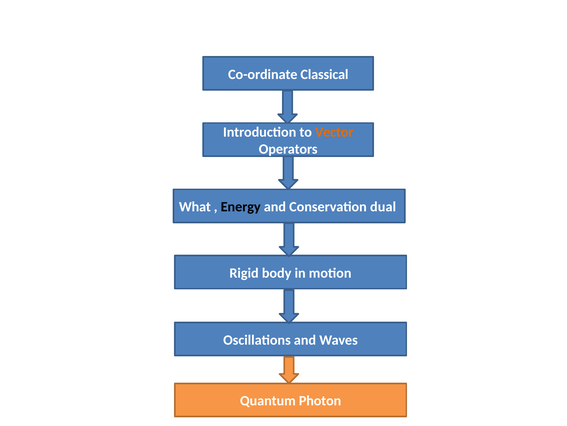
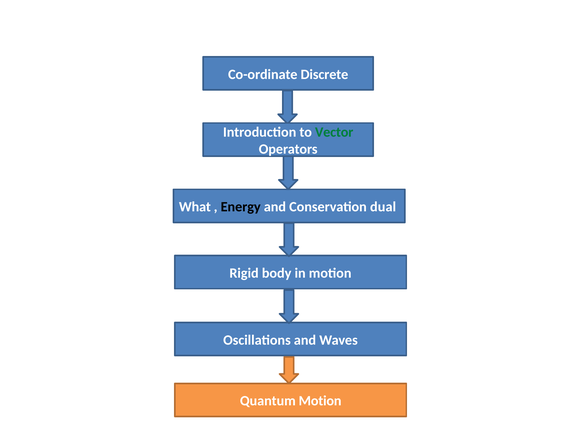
Classical: Classical -> Discrete
Vector colour: orange -> green
Quantum Photon: Photon -> Motion
